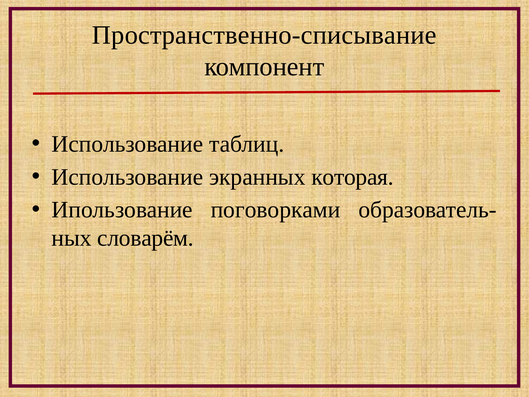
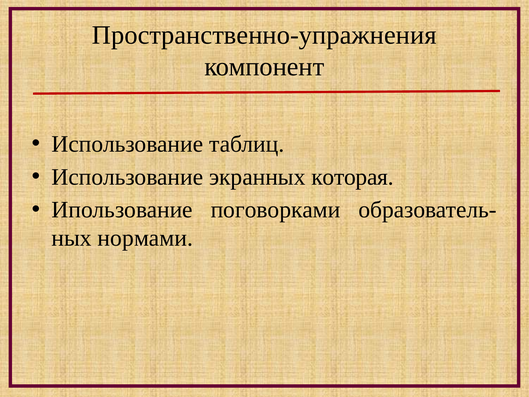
Пространственно-списывание: Пространственно-списывание -> Пространственно-упражнения
словарём: словарём -> нормами
